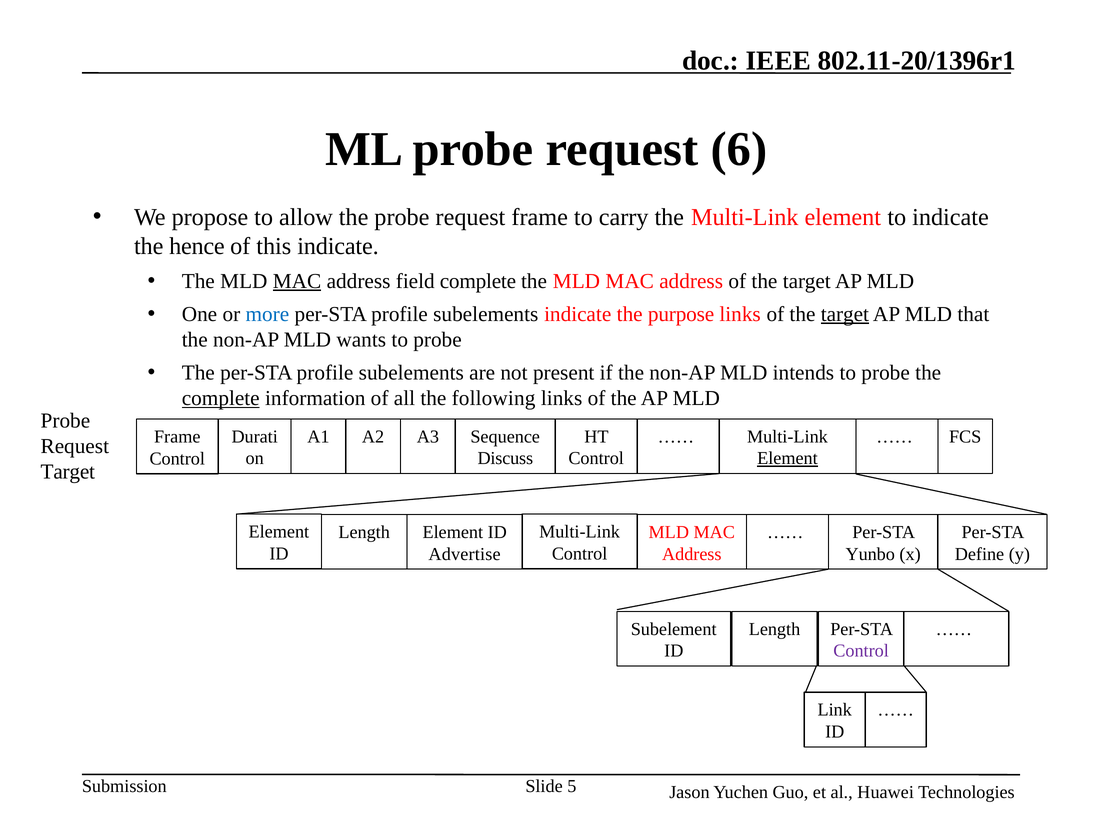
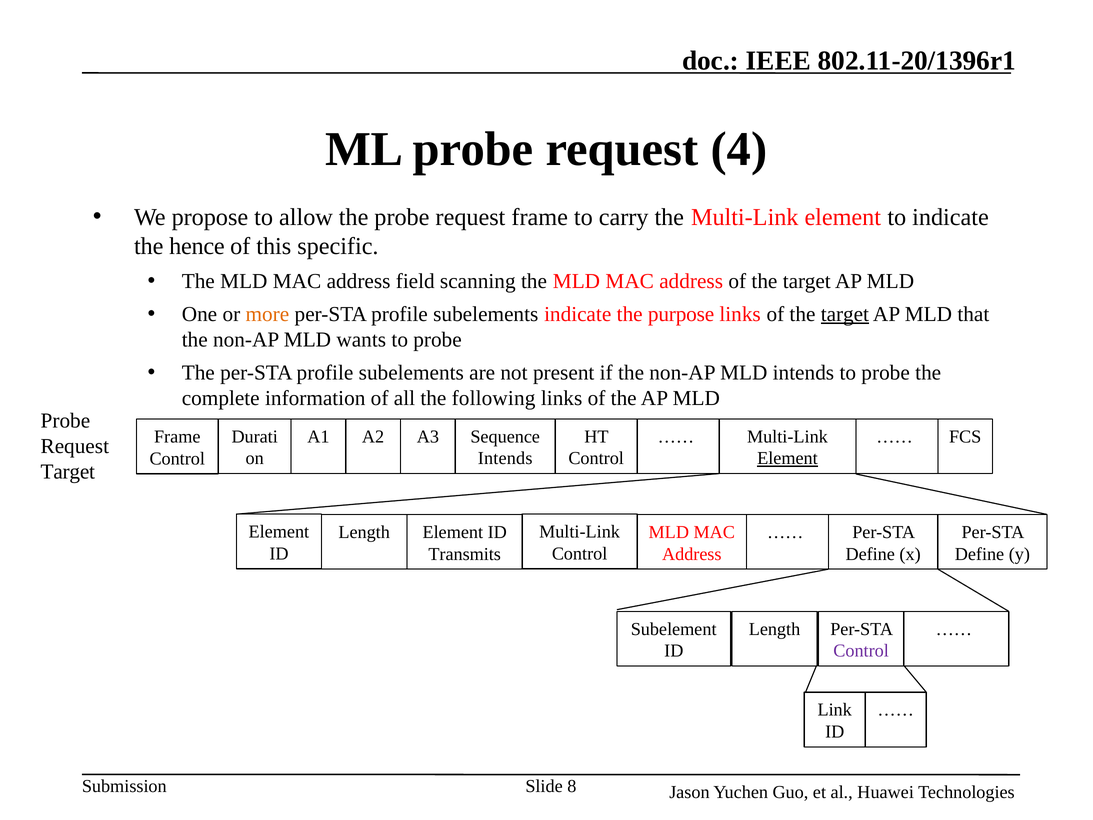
6: 6 -> 4
this indicate: indicate -> specific
MAC at (297, 281) underline: present -> none
field complete: complete -> scanning
more colour: blue -> orange
complete at (221, 398) underline: present -> none
Discuss at (505, 458): Discuss -> Intends
Advertise: Advertise -> Transmits
Yunbo at (870, 554): Yunbo -> Define
5: 5 -> 8
